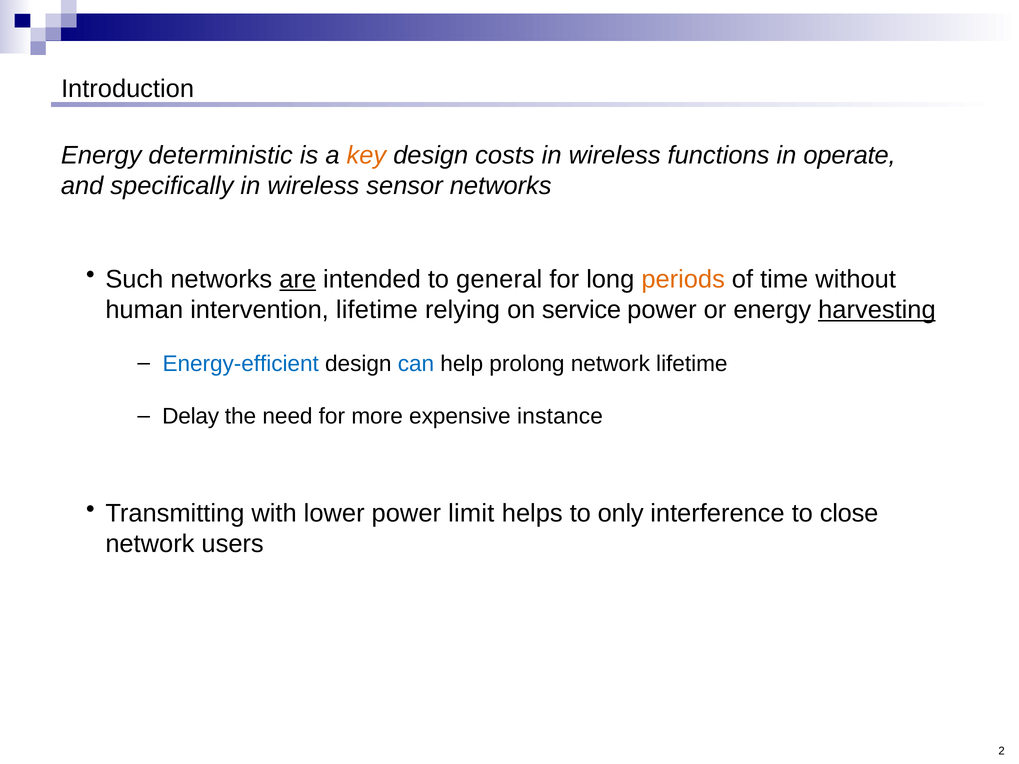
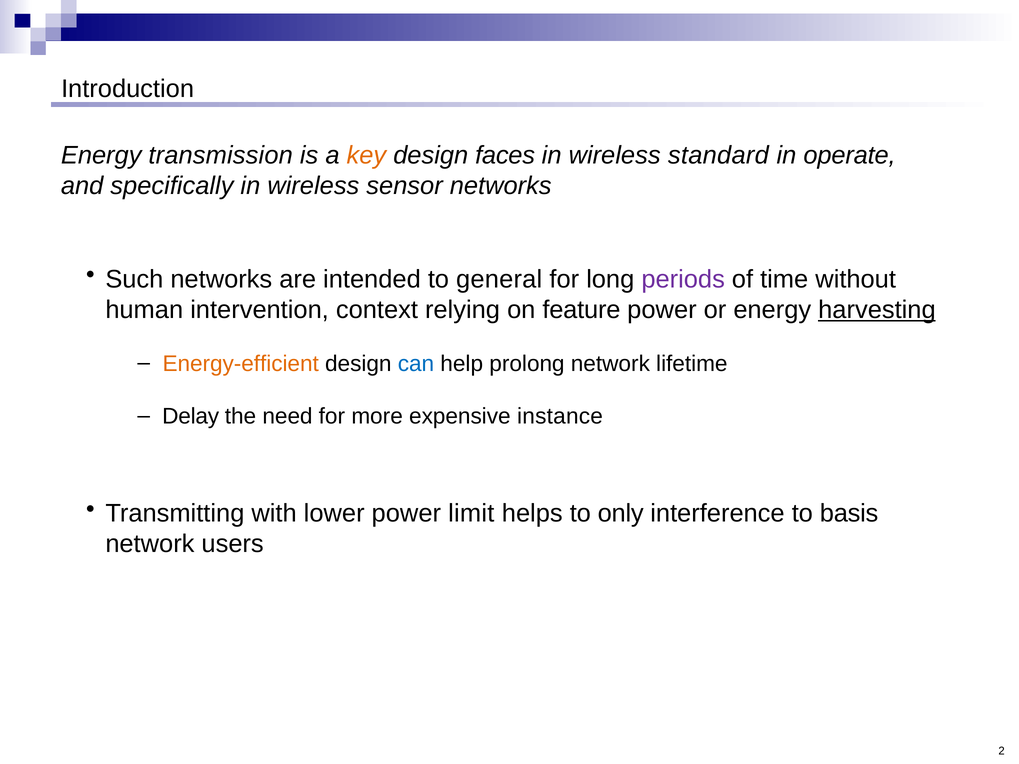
deterministic: deterministic -> transmission
costs: costs -> faces
functions: functions -> standard
are underline: present -> none
periods colour: orange -> purple
intervention lifetime: lifetime -> context
service: service -> feature
Energy-efficient colour: blue -> orange
close: close -> basis
